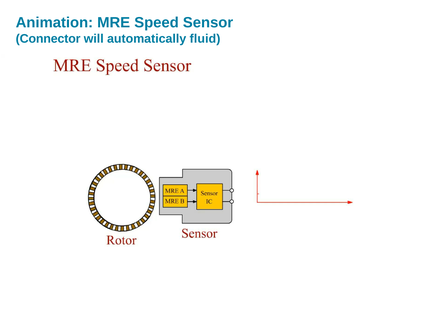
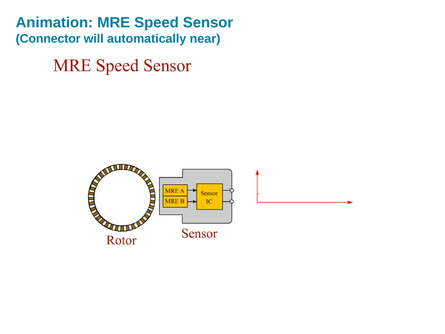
fluid: fluid -> near
